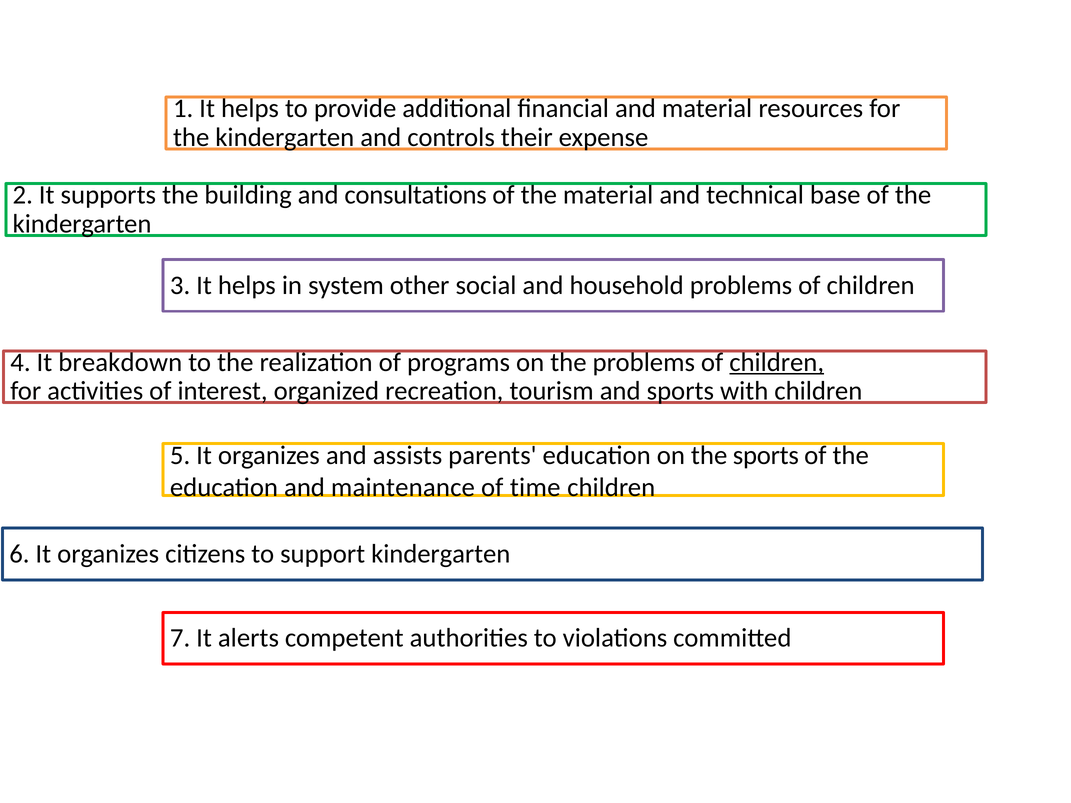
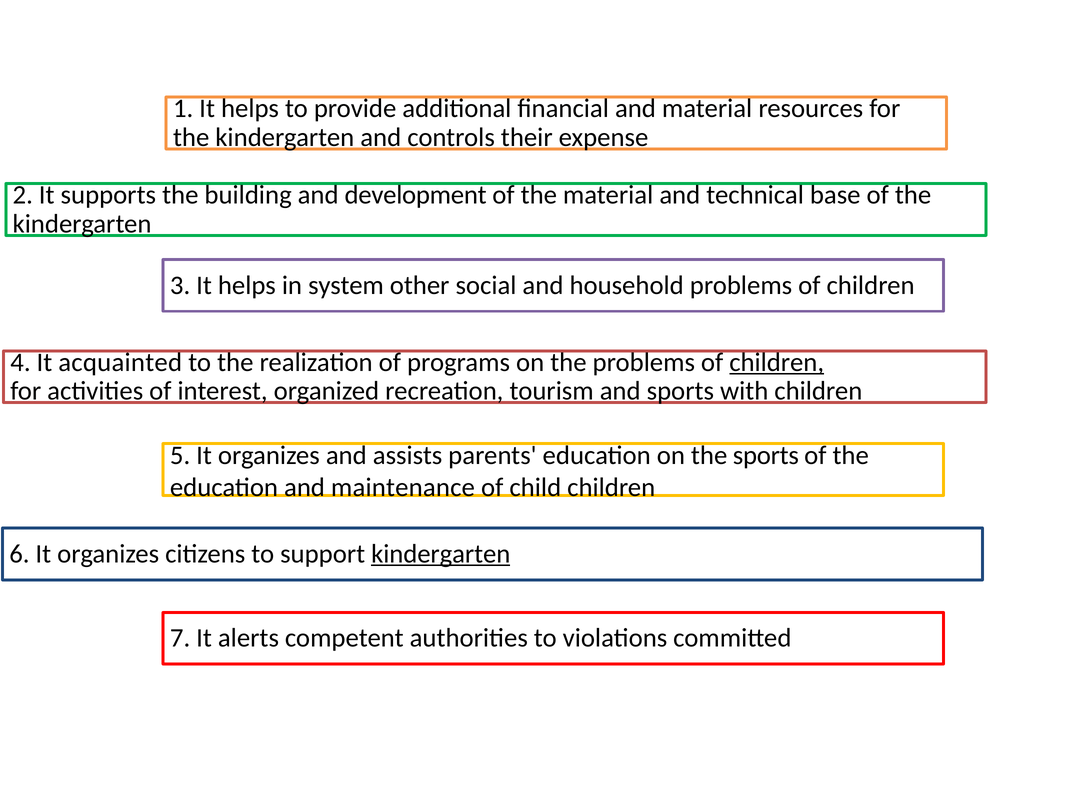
consultations: consultations -> development
breakdown: breakdown -> acquainted
time: time -> child
kindergarten at (441, 554) underline: none -> present
